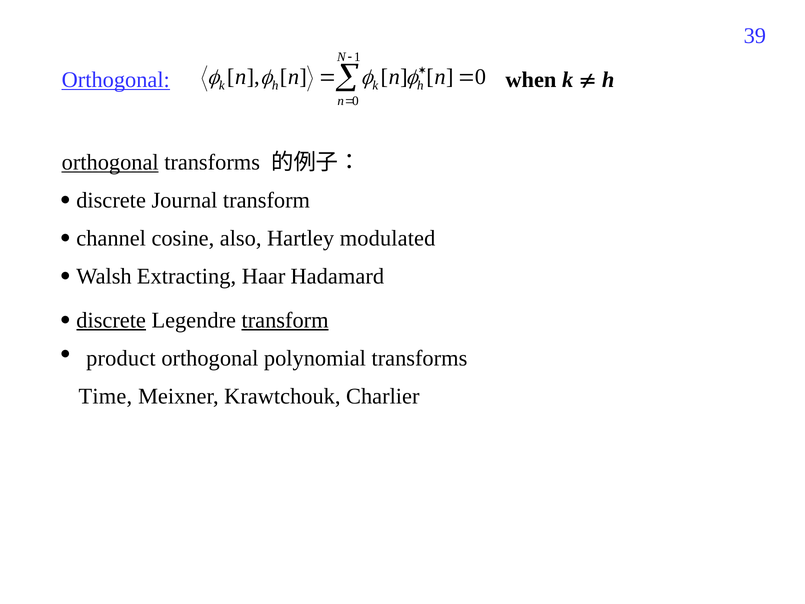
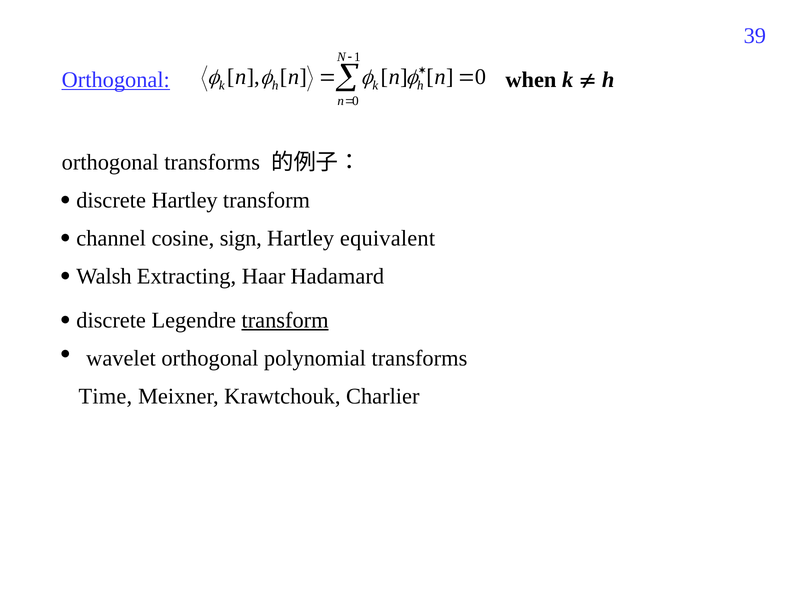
orthogonal at (110, 162) underline: present -> none
discrete Journal: Journal -> Hartley
also: also -> sign
modulated: modulated -> equivalent
discrete at (111, 320) underline: present -> none
product: product -> wavelet
